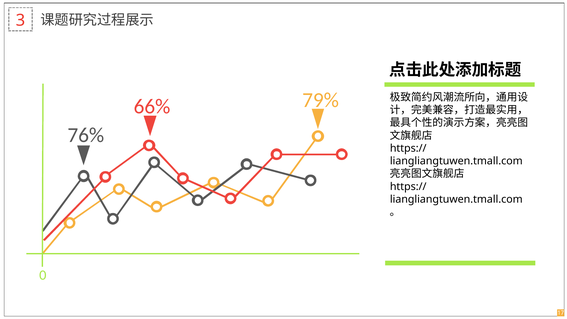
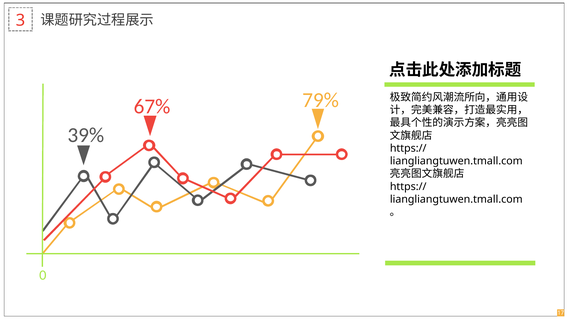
66%: 66% -> 67%
76%: 76% -> 39%
